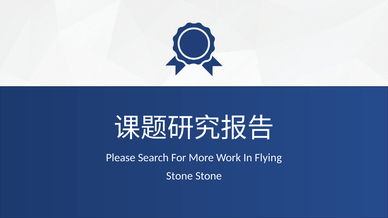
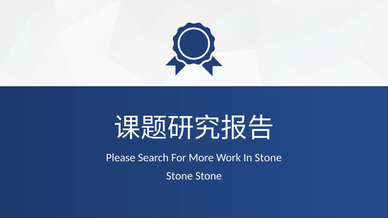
In Flying: Flying -> Stone
